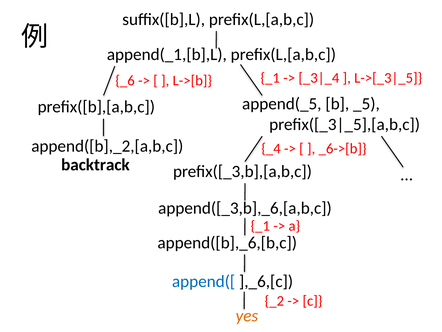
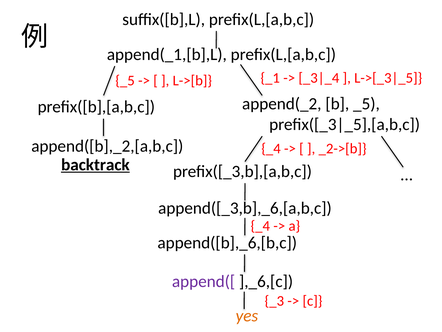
_6 at (125, 81): _6 -> _5
append(_5: append(_5 -> append(_2
_6->[b: _6->[b -> _2->[b
backtrack underline: none -> present
_1 at (260, 226): _1 -> _4
append([ colour: blue -> purple
_2: _2 -> _3
